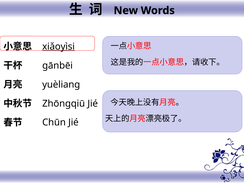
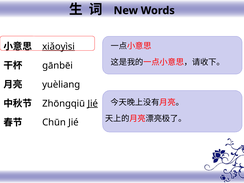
Jié at (93, 103) underline: none -> present
